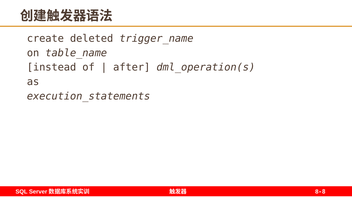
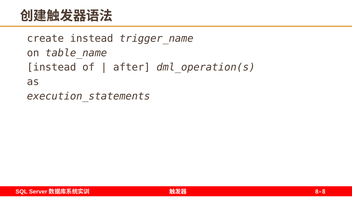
create deleted: deleted -> instead
